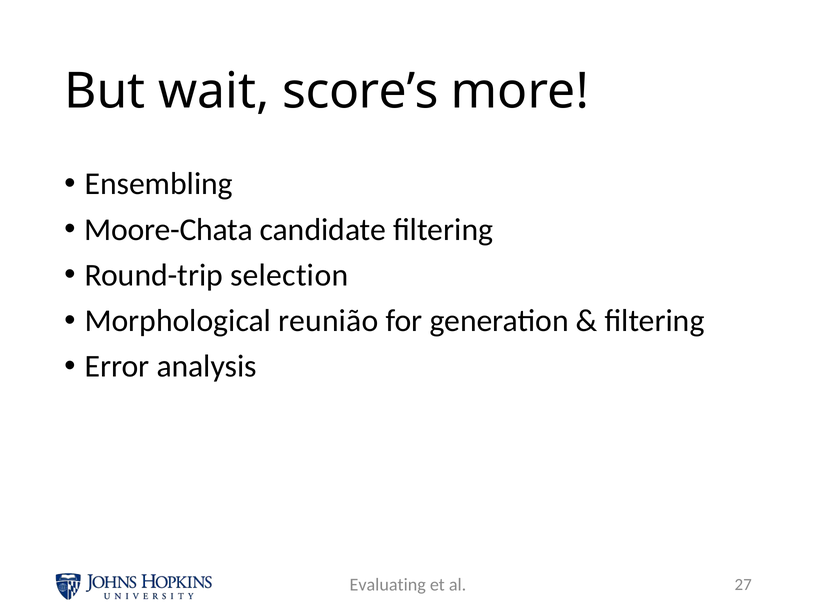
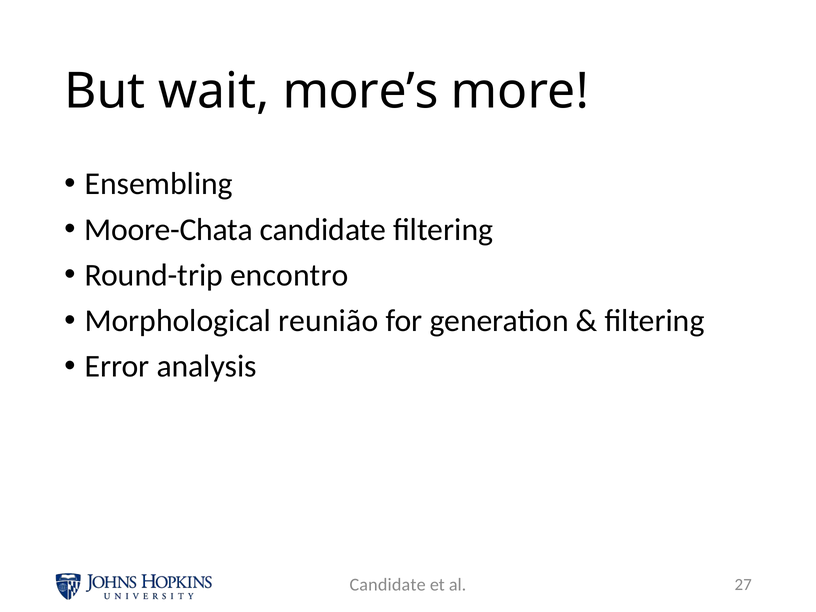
score’s: score’s -> more’s
selection: selection -> encontro
Evaluating at (388, 585): Evaluating -> Candidate
